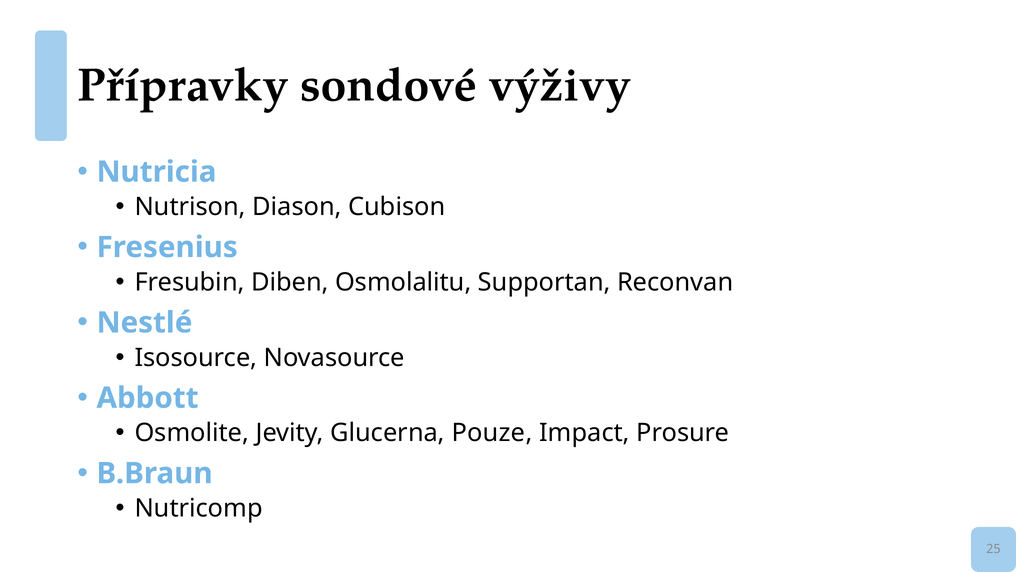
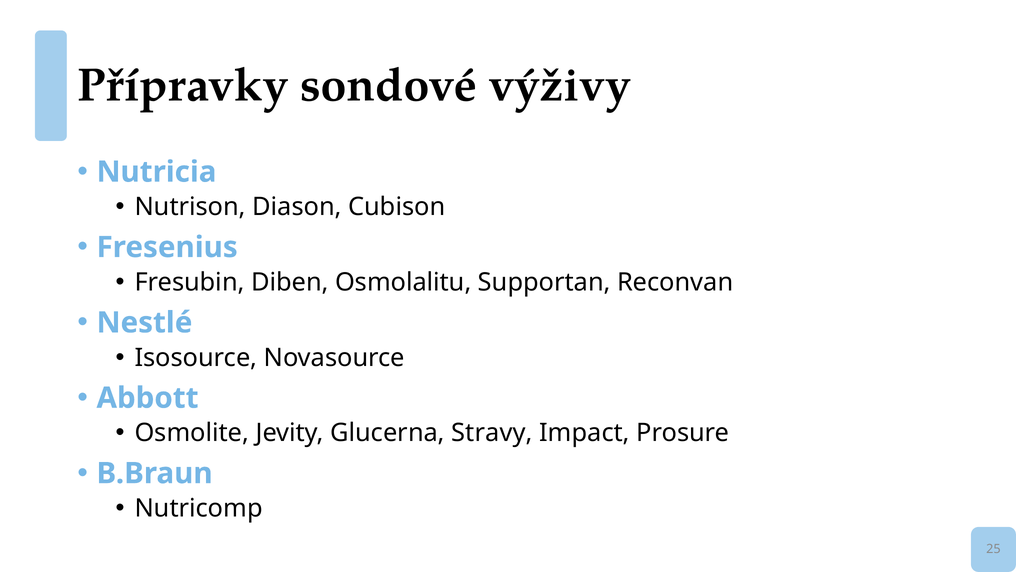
Pouze: Pouze -> Stravy
